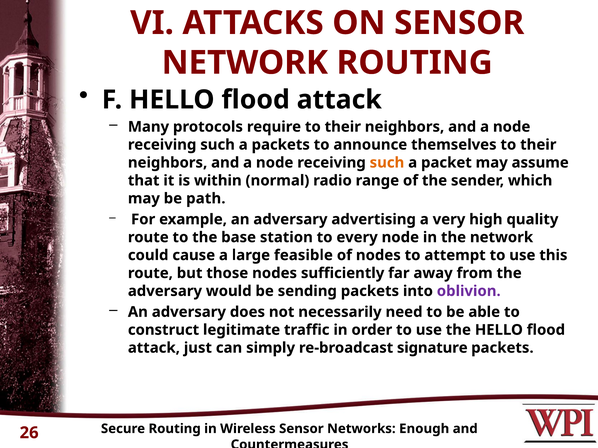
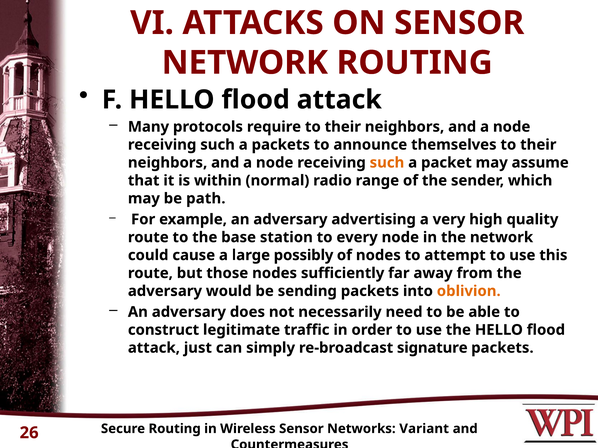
feasible: feasible -> possibly
oblivion colour: purple -> orange
Enough: Enough -> Variant
